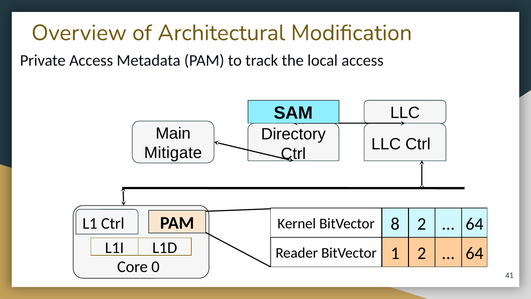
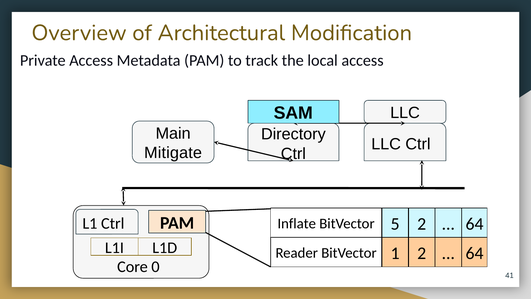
Kernel: Kernel -> Inflate
8: 8 -> 5
